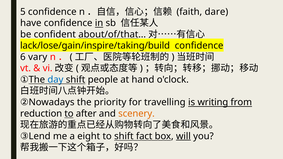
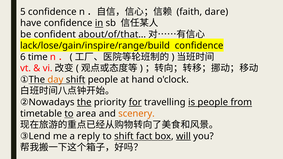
lack/lose/gain/inspire/taking/build: lack/lose/gain/inspire/taking/build -> lack/lose/gain/inspire/range/build
vary: vary -> time
day colour: blue -> orange
the at (84, 102) underline: none -> present
for underline: none -> present
is writing: writing -> people
reduction: reduction -> timetable
after: after -> area
eight: eight -> reply
